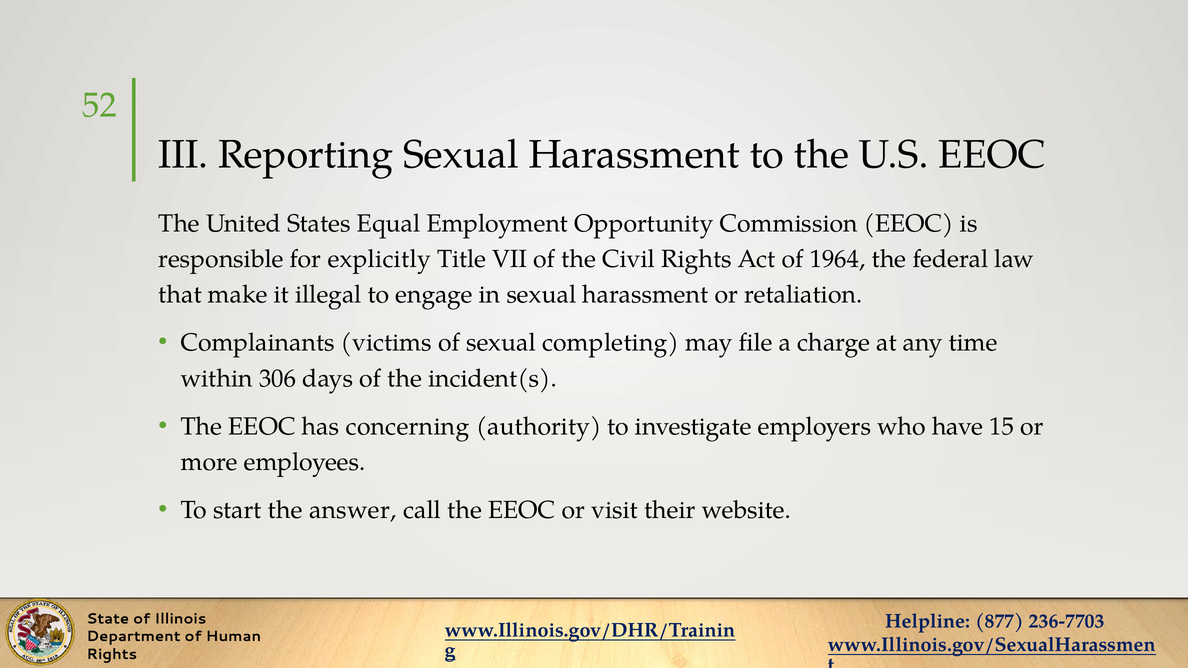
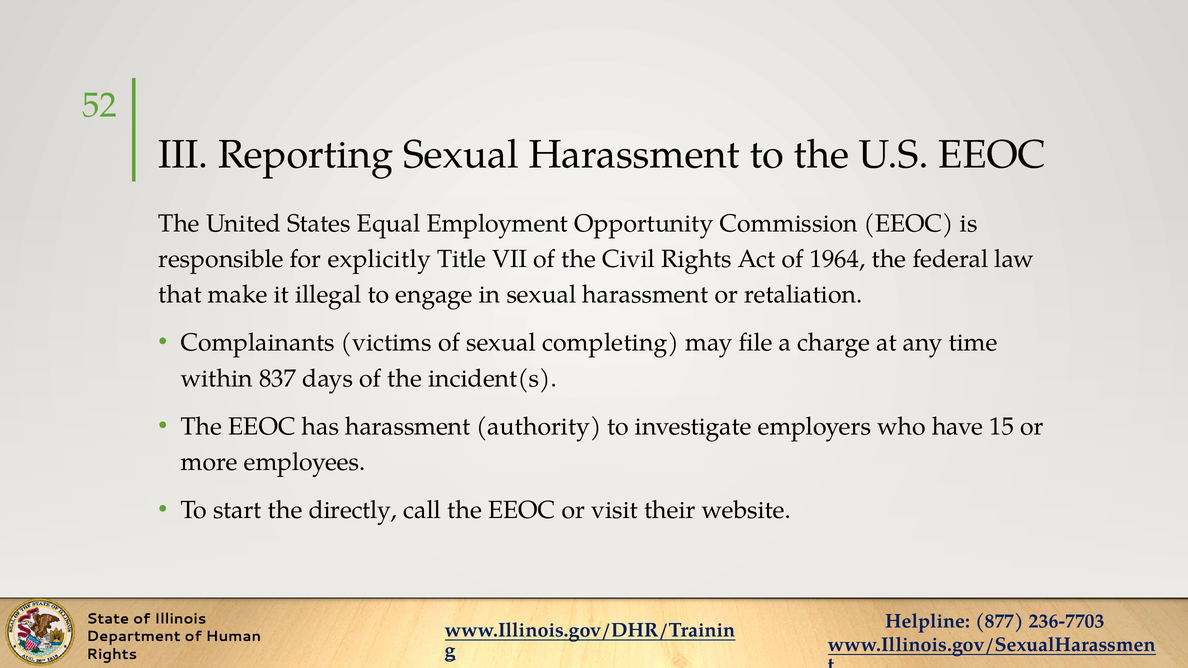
306: 306 -> 837
has concerning: concerning -> harassment
answer: answer -> directly
